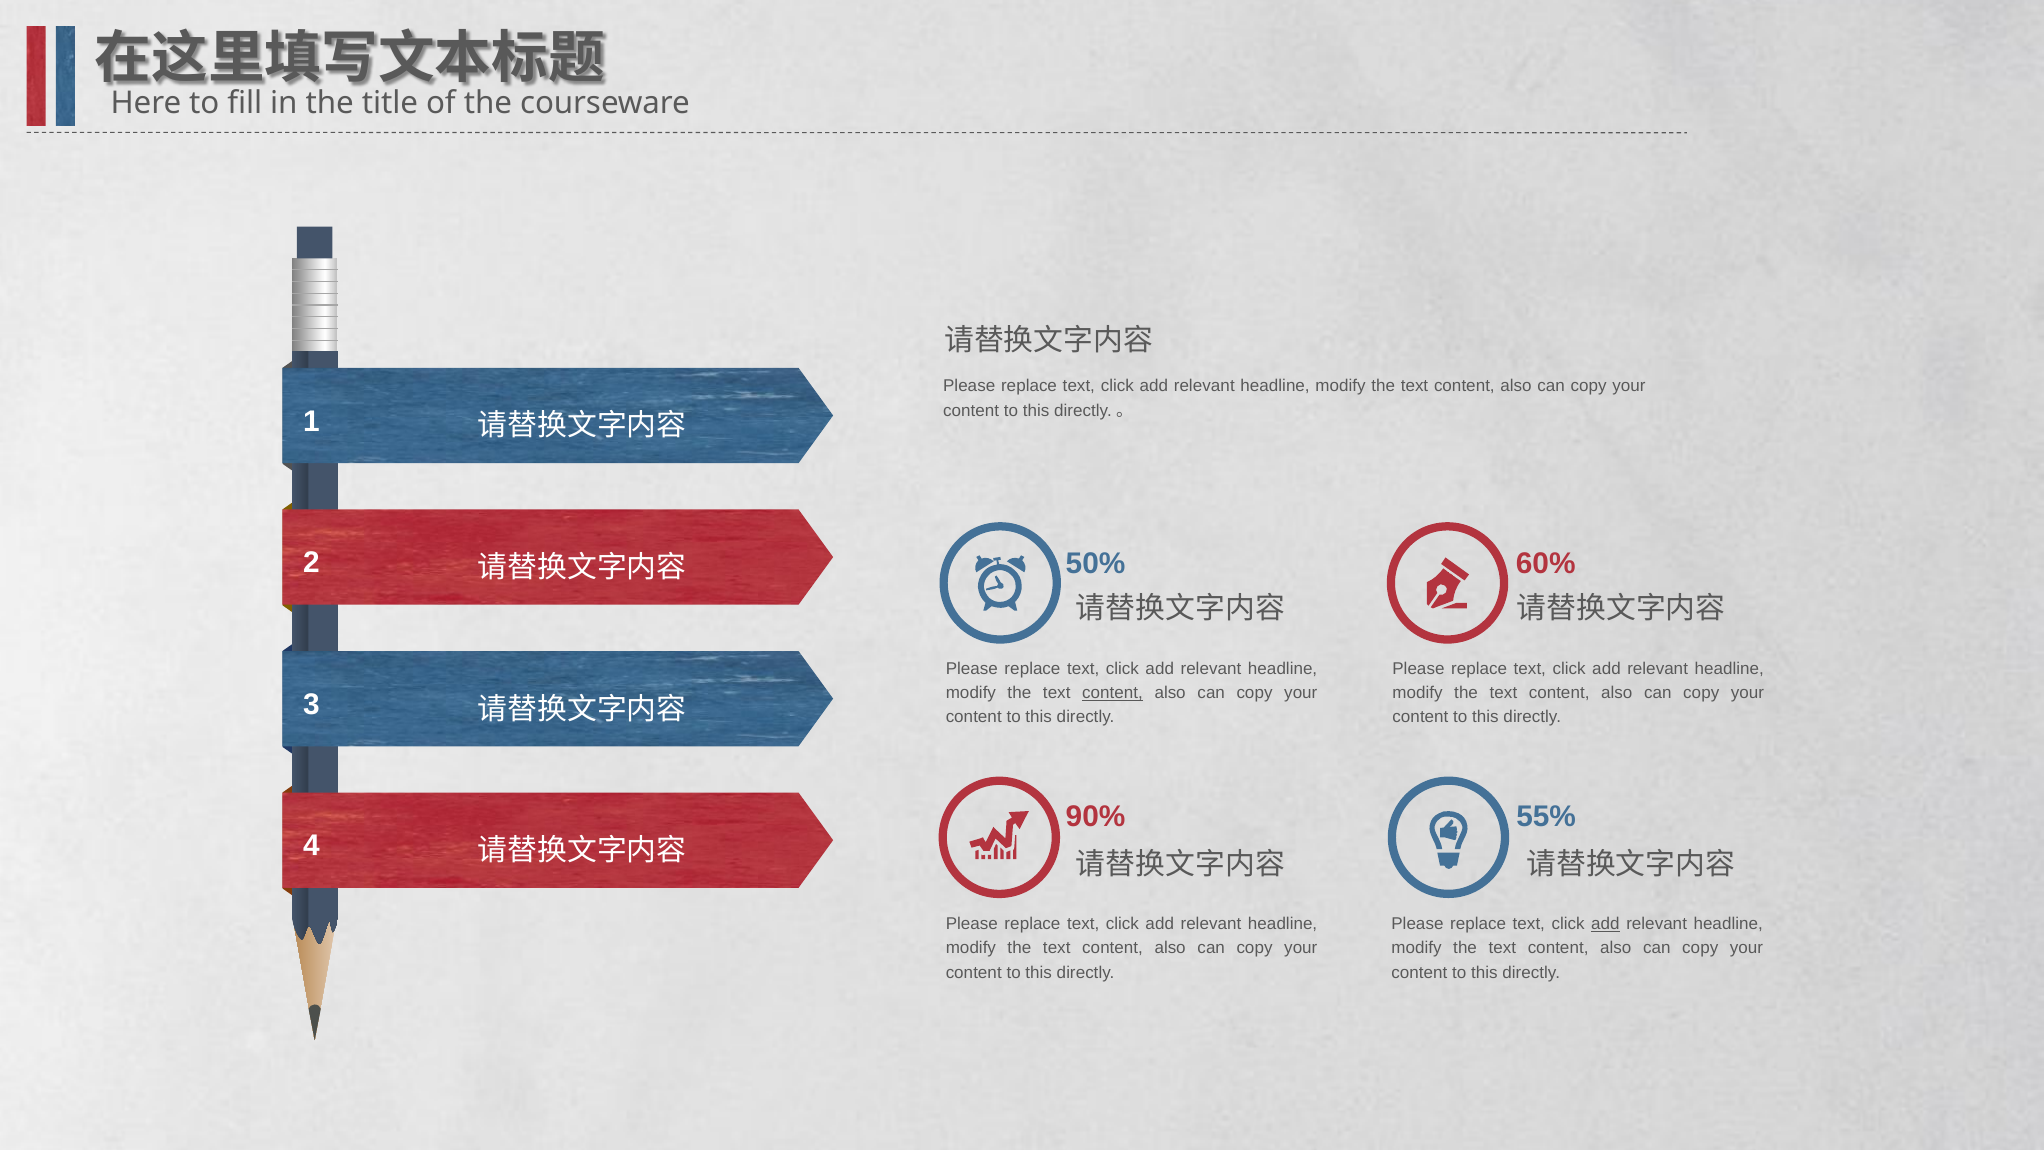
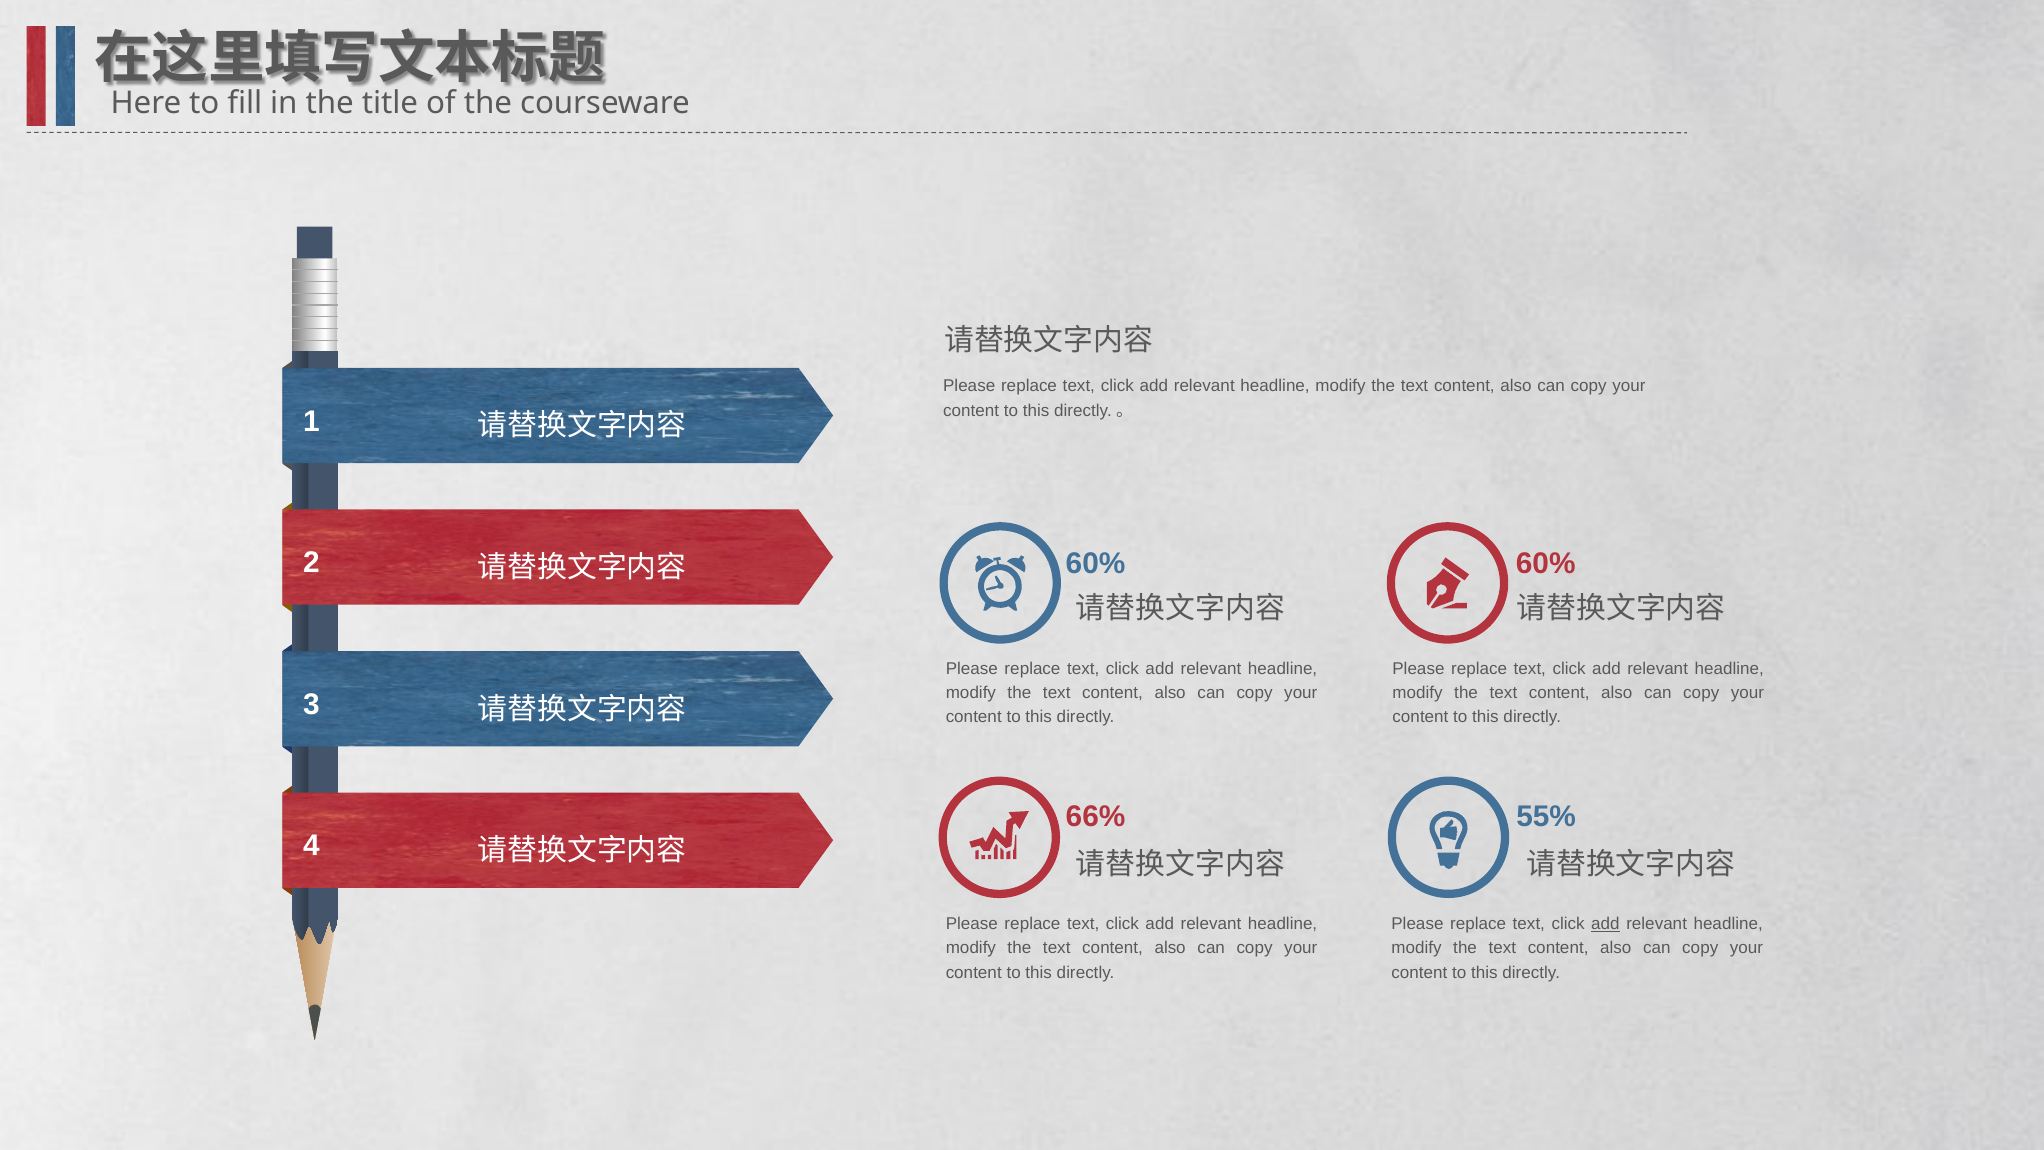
50% at (1096, 563): 50% -> 60%
content at (1113, 693) underline: present -> none
90%: 90% -> 66%
